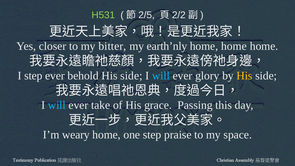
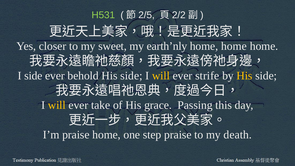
bitter: bitter -> sweet
I step: step -> side
will at (161, 76) colour: light blue -> yellow
glory: glory -> strife
will at (57, 105) colour: light blue -> yellow
I’m weary: weary -> praise
space: space -> death
